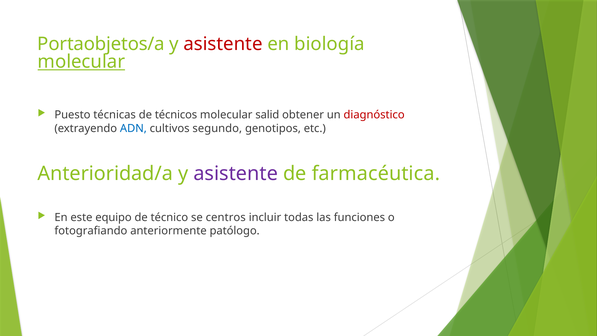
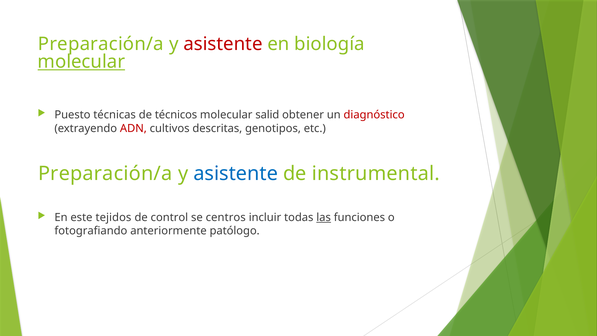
Portaobjetos/a at (101, 44): Portaobjetos/a -> Preparación/a
ADN colour: blue -> red
segundo: segundo -> descritas
Anterioridad/a at (105, 173): Anterioridad/a -> Preparación/a
asistente at (236, 173) colour: purple -> blue
farmacéutica: farmacéutica -> instrumental
equipo: equipo -> tejidos
técnico: técnico -> control
las underline: none -> present
